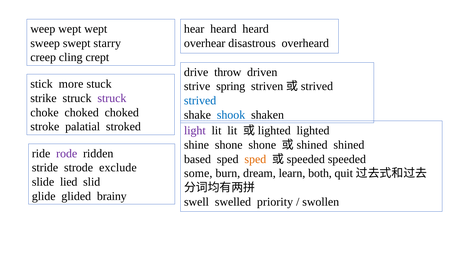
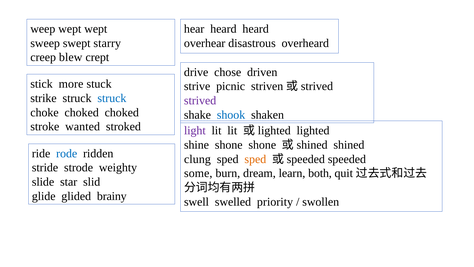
cling: cling -> blew
throw: throw -> chose
spring: spring -> picnic
struck at (112, 98) colour: purple -> blue
strived colour: blue -> purple
palatial: palatial -> wanted
rode colour: purple -> blue
based: based -> clung
exclude: exclude -> weighty
lied: lied -> star
